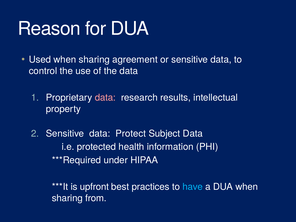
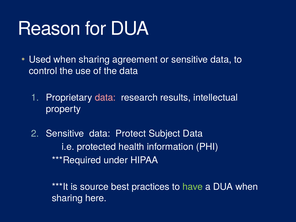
upfront: upfront -> source
have colour: light blue -> light green
from: from -> here
